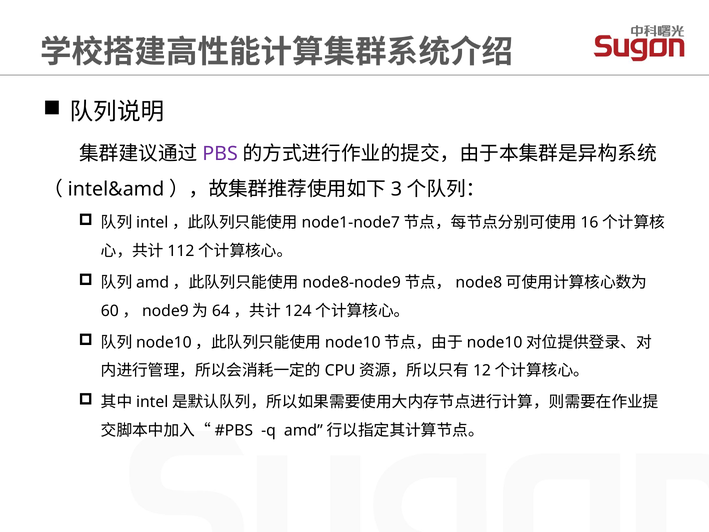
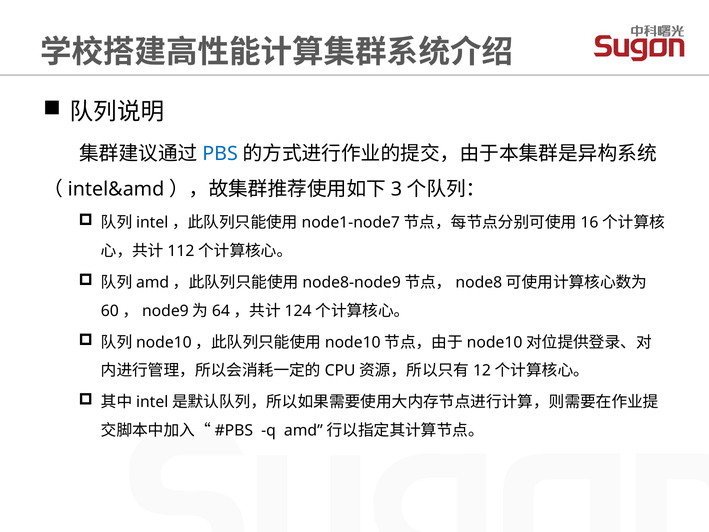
PBS colour: purple -> blue
